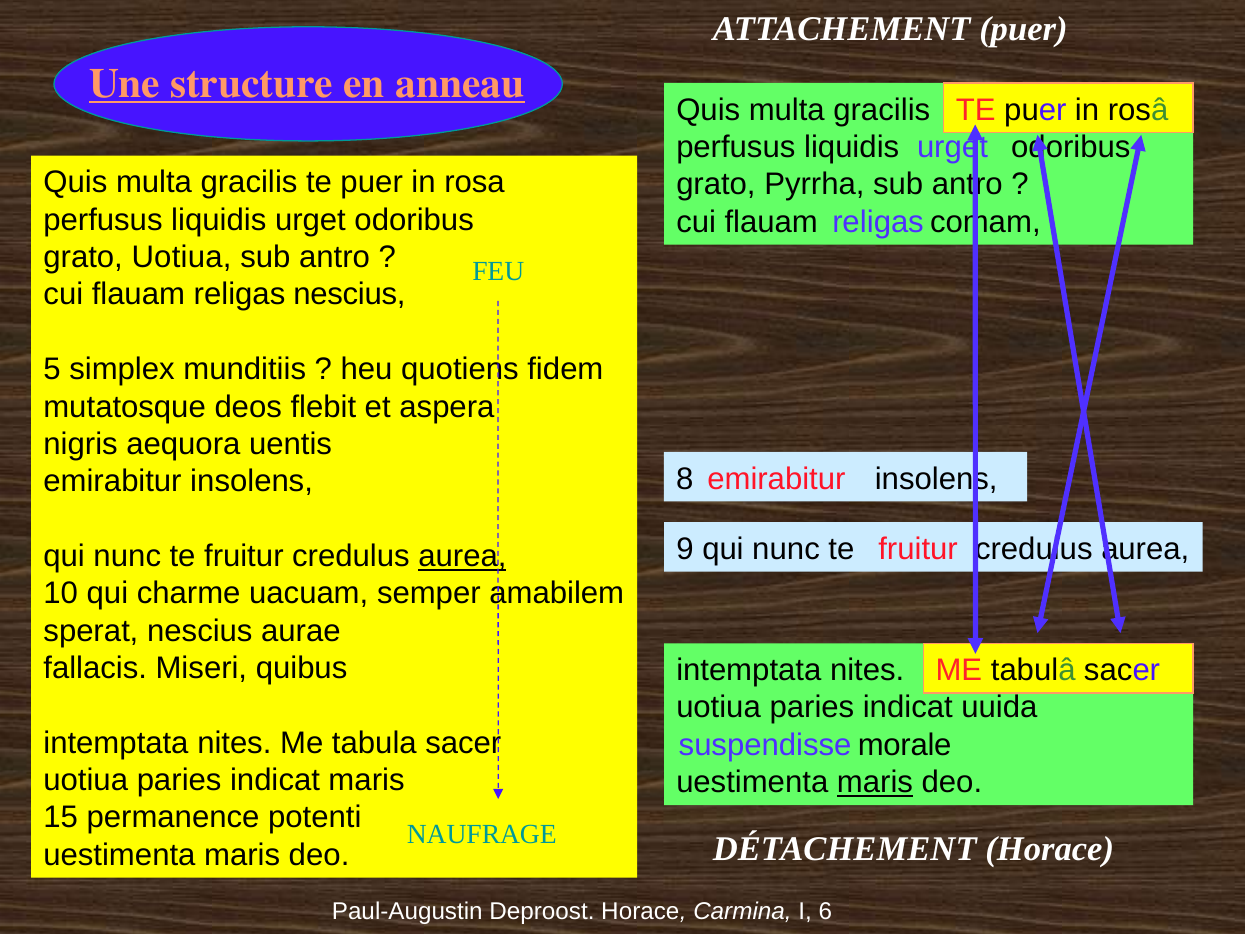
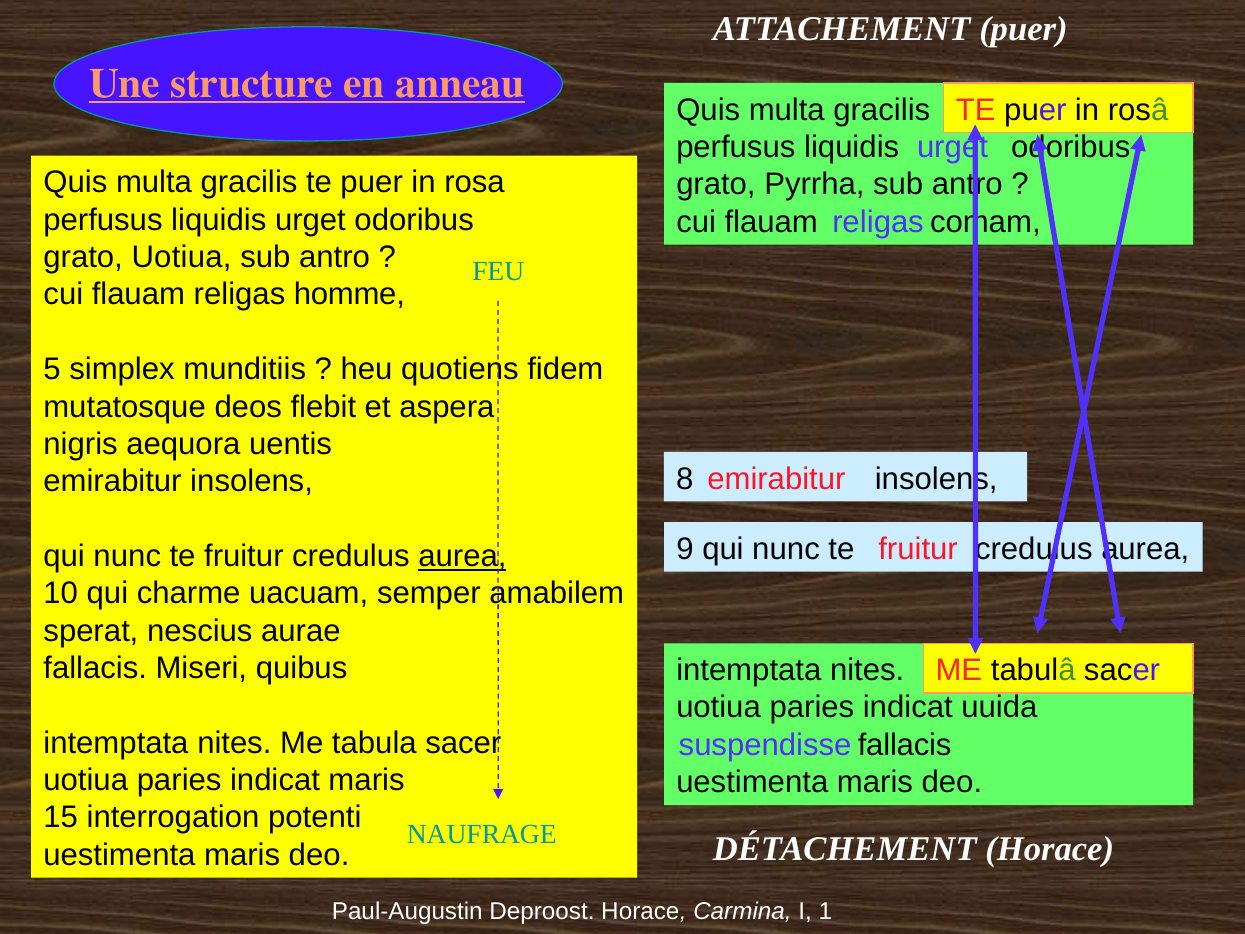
religas nescius: nescius -> homme
morale at (905, 745): morale -> fallacis
maris at (875, 782) underline: present -> none
permanence: permanence -> interrogation
6: 6 -> 1
